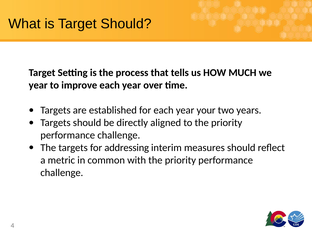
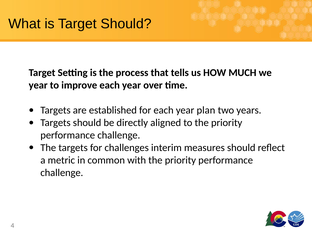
your: your -> plan
addressing: addressing -> challenges
